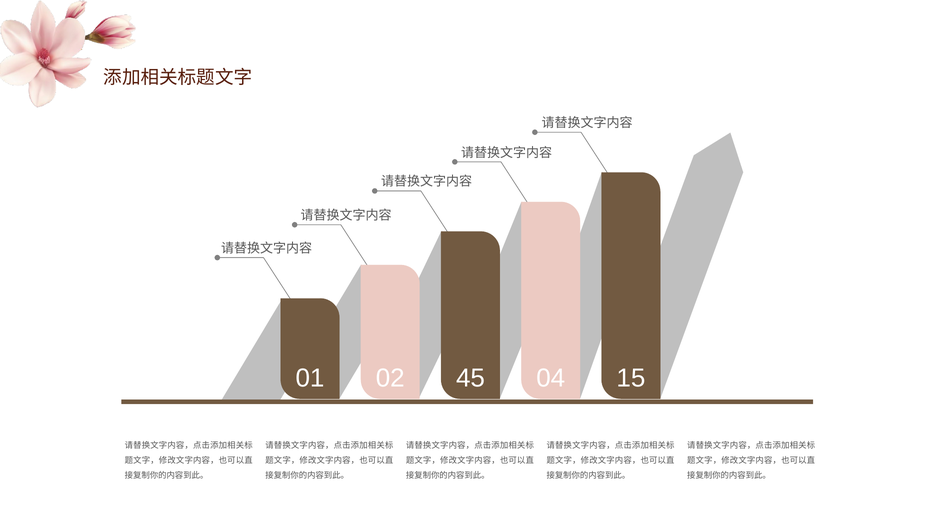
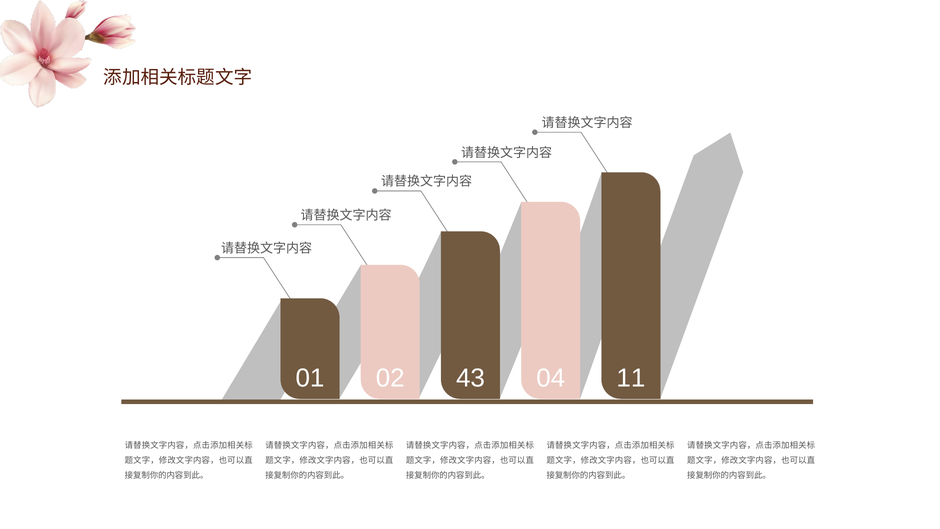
45: 45 -> 43
15: 15 -> 11
